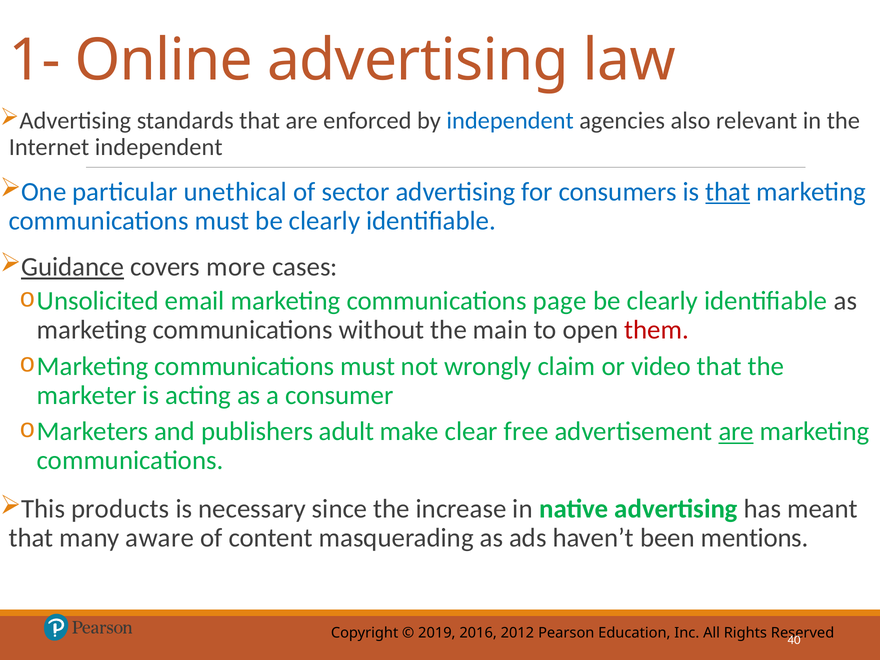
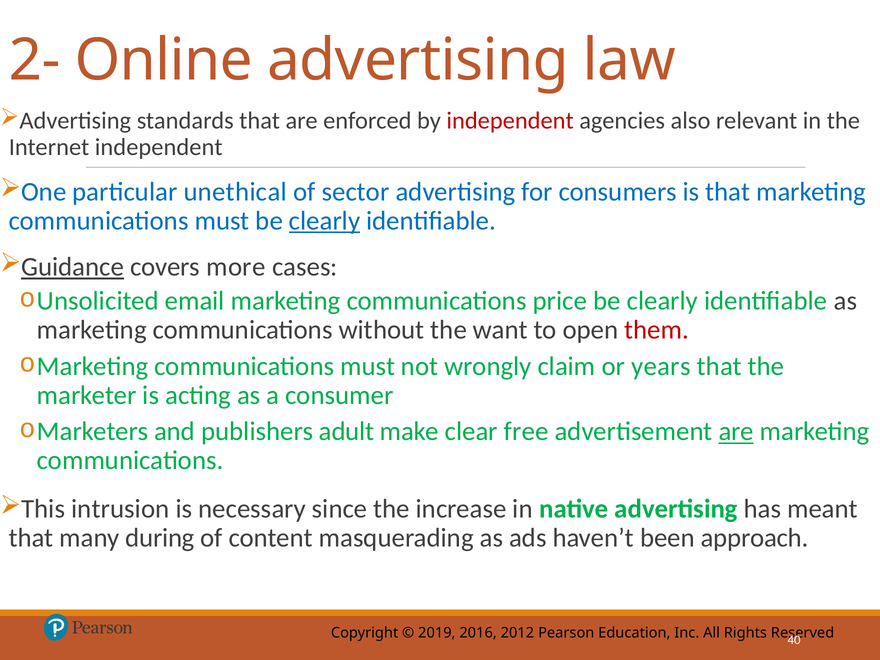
1-: 1- -> 2-
independent at (510, 121) colour: blue -> red
that at (728, 192) underline: present -> none
clearly at (325, 221) underline: none -> present
page: page -> price
main: main -> want
video: video -> years
products: products -> intrusion
aware: aware -> during
mentions: mentions -> approach
